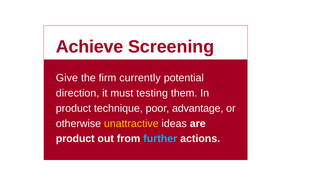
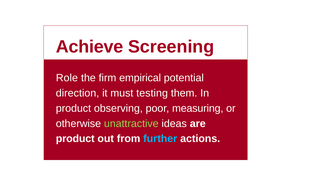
Give: Give -> Role
currently: currently -> empirical
technique: technique -> observing
advantage: advantage -> measuring
unattractive colour: yellow -> light green
